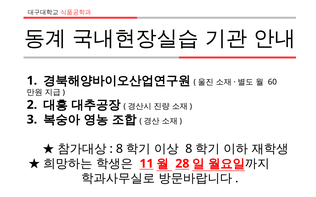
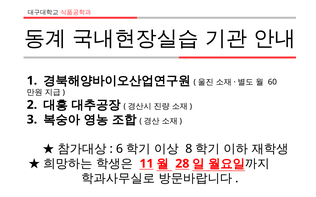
8 at (119, 149): 8 -> 6
